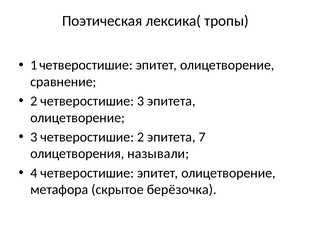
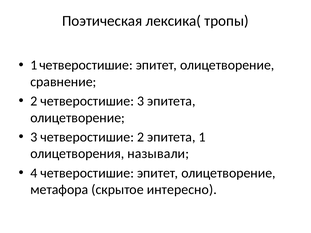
эпитета 7: 7 -> 1
берёзочка: берёзочка -> интересно
